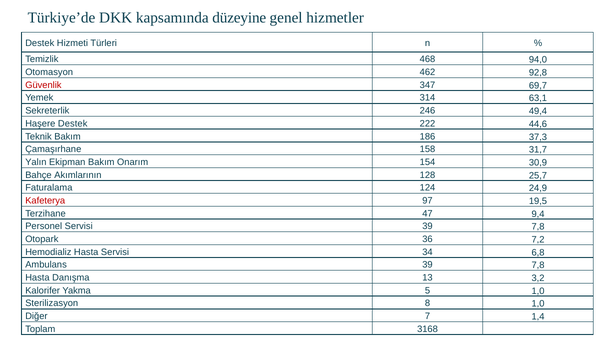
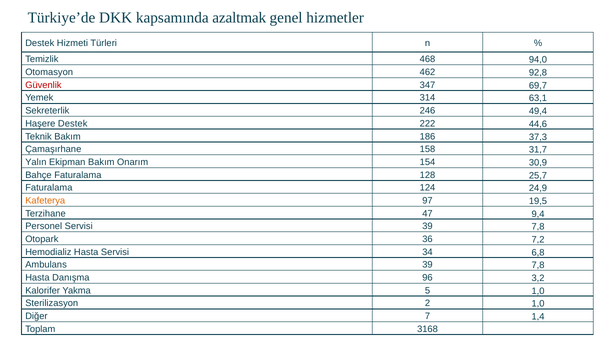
düzeyine: düzeyine -> azaltmak
Bahçe Akımlarının: Akımlarının -> Faturalama
Kafeterya colour: red -> orange
13: 13 -> 96
8: 8 -> 2
